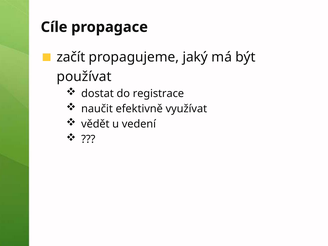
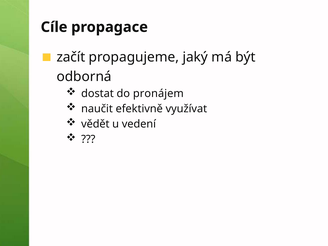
používat: používat -> odborná
registrace: registrace -> pronájem
